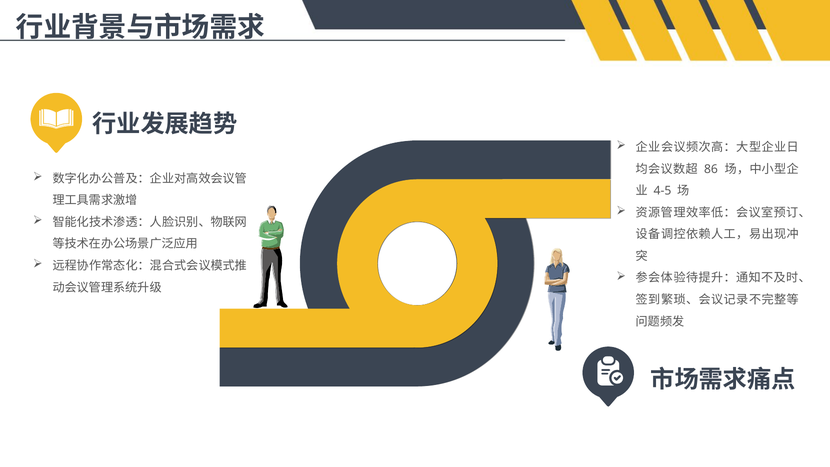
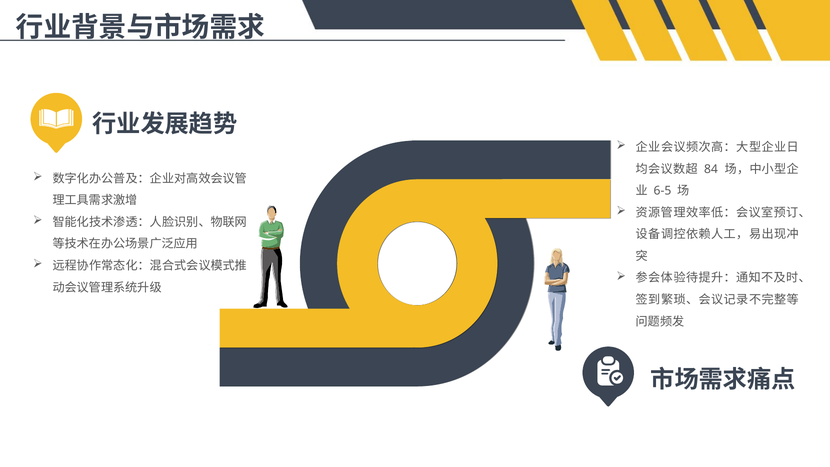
86: 86 -> 84
4-5: 4-5 -> 6-5
